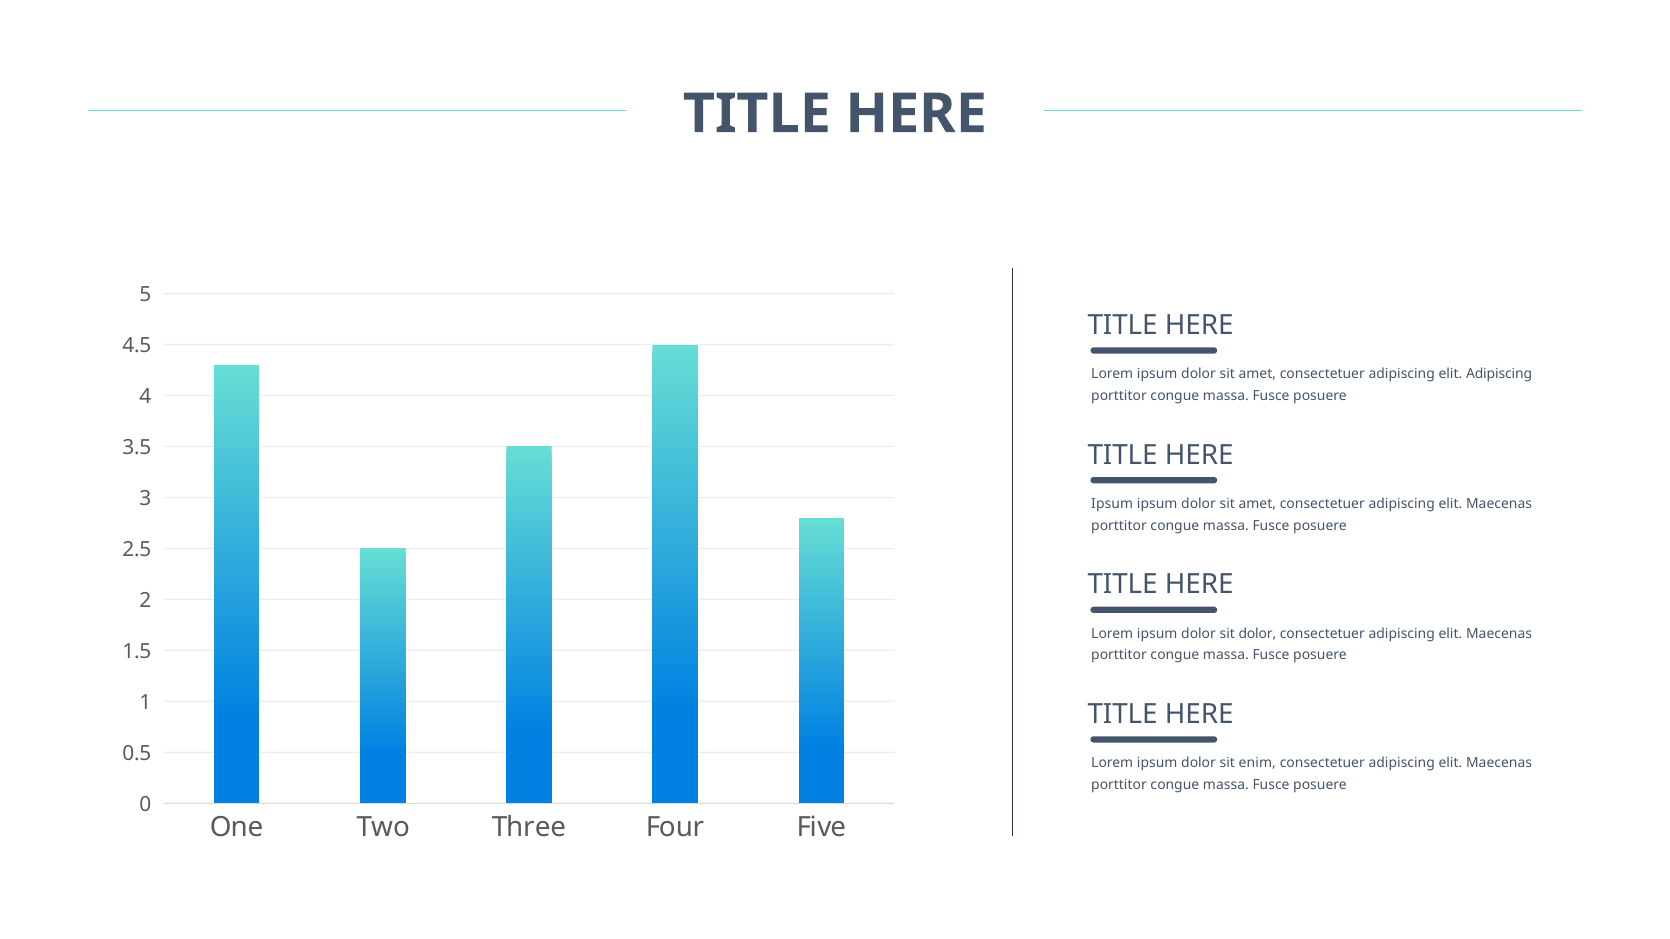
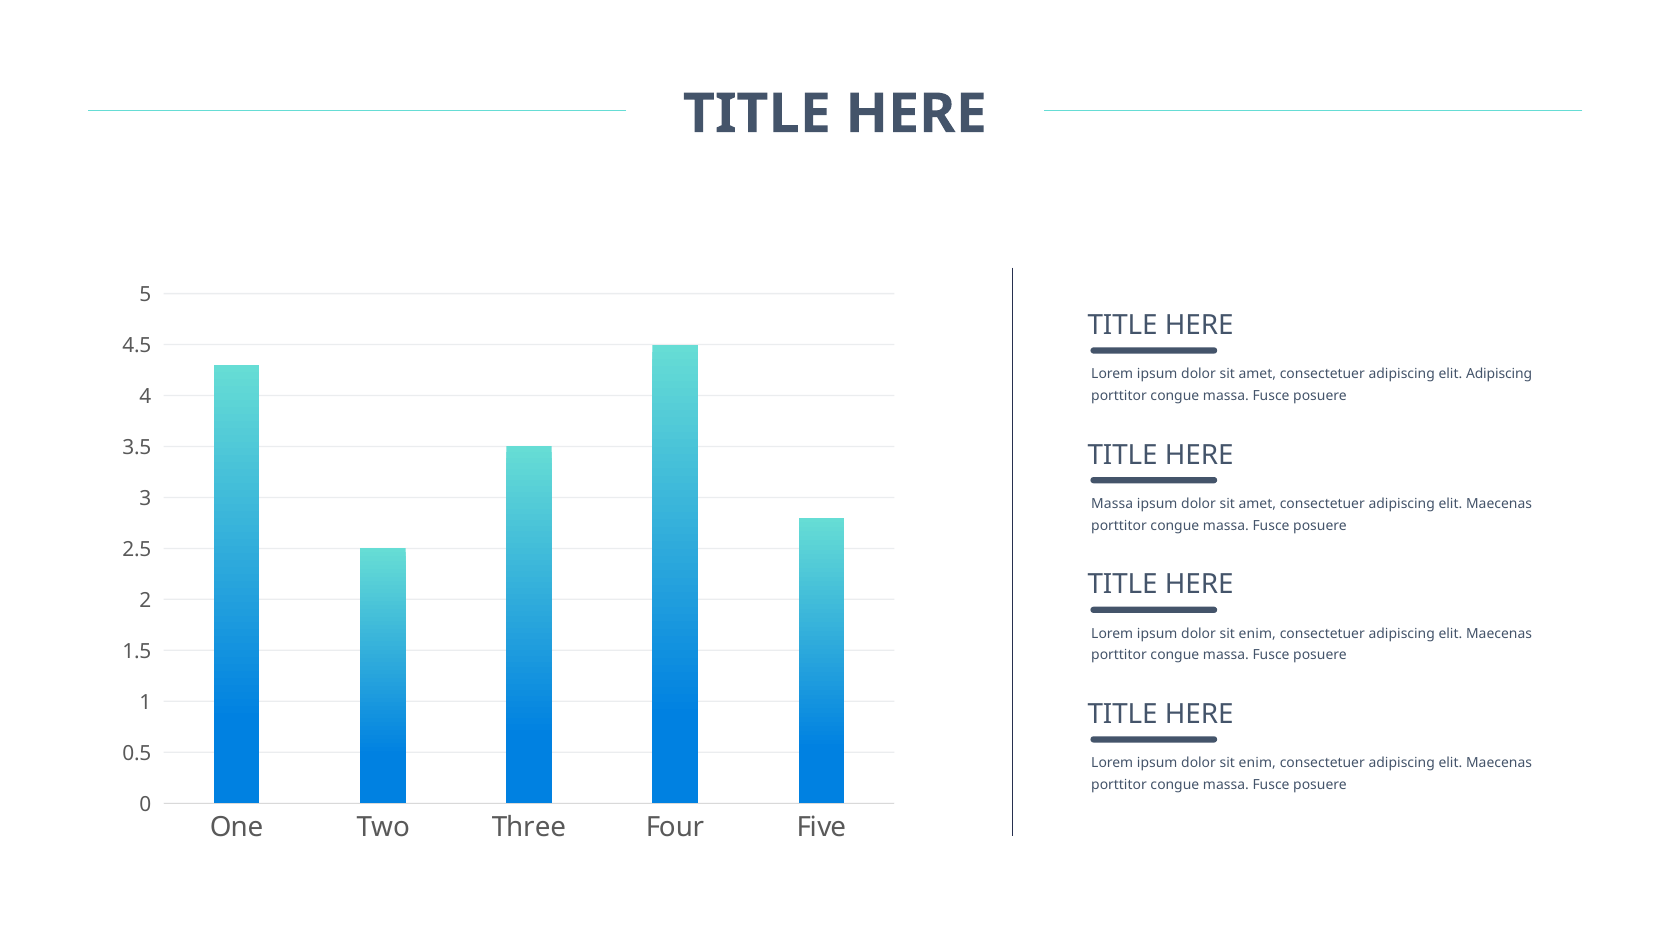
Ipsum at (1112, 504): Ipsum -> Massa
dolor at (1257, 634): dolor -> enim
